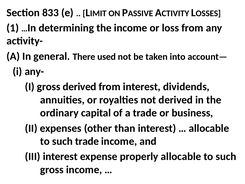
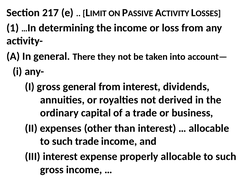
833: 833 -> 217
used: used -> they
gross derived: derived -> general
